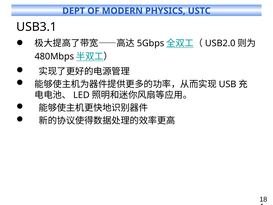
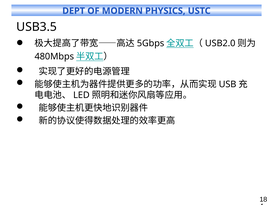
USB3.1: USB3.1 -> USB3.5
